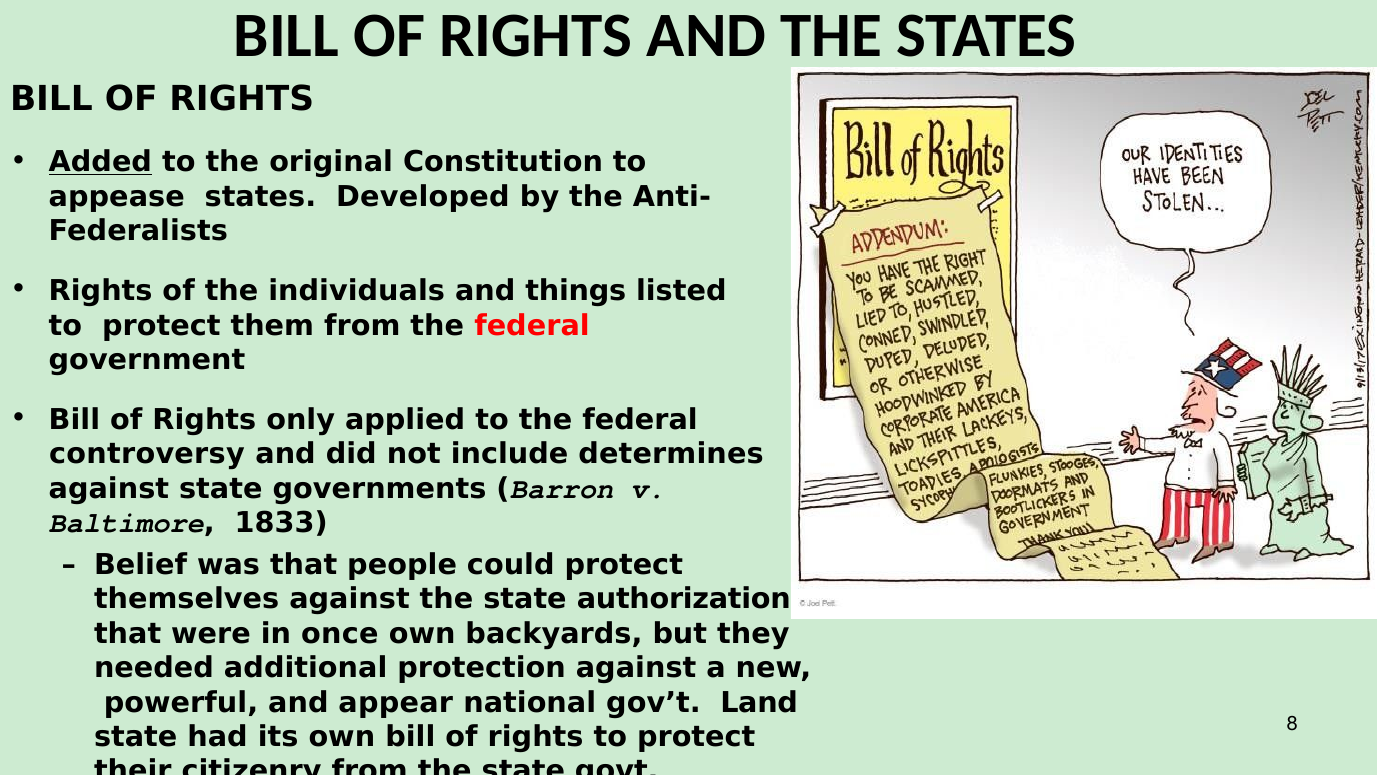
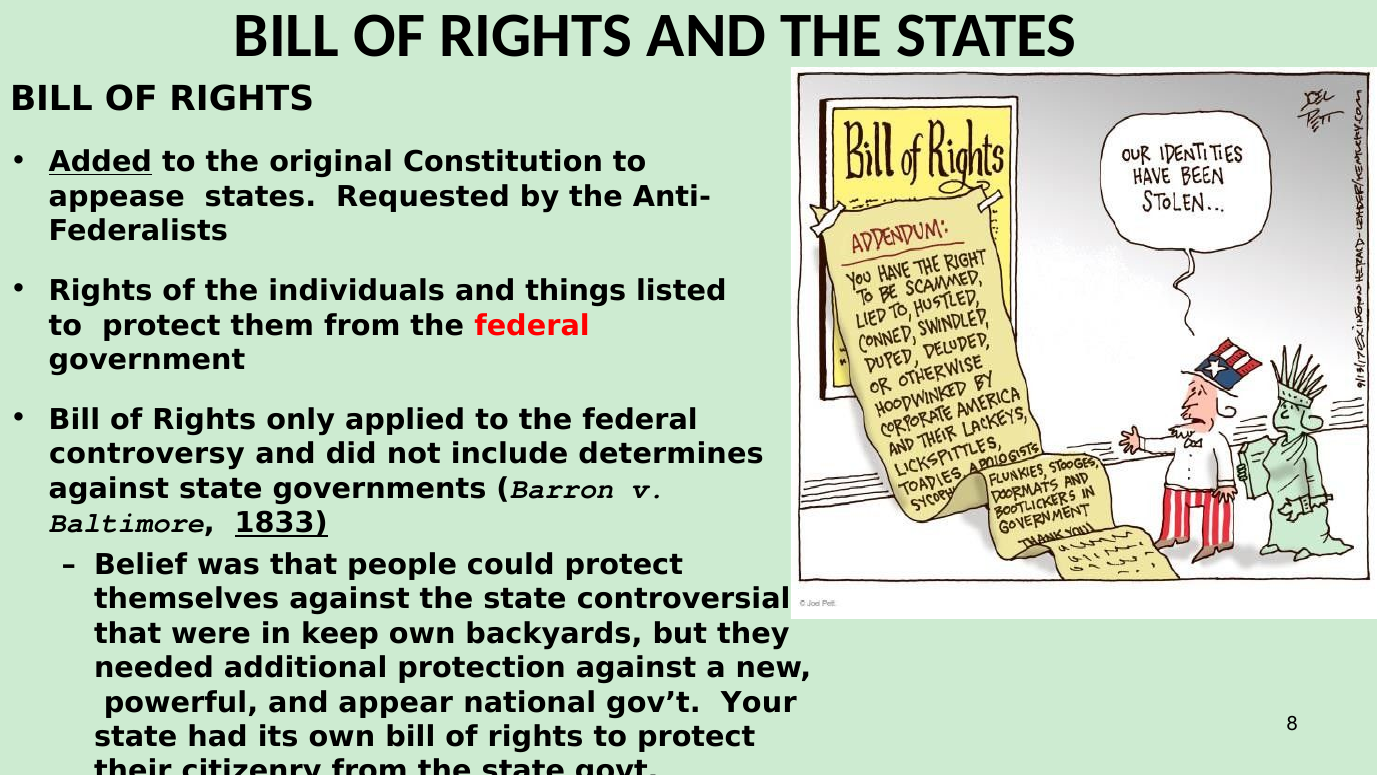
Developed: Developed -> Requested
1833 underline: none -> present
authorization: authorization -> controversial
once: once -> keep
Land: Land -> Your
